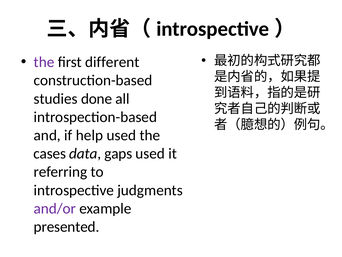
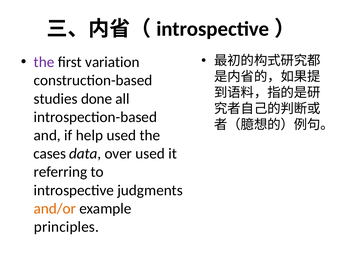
different: different -> variation
gaps: gaps -> over
and/or colour: purple -> orange
presented: presented -> principles
